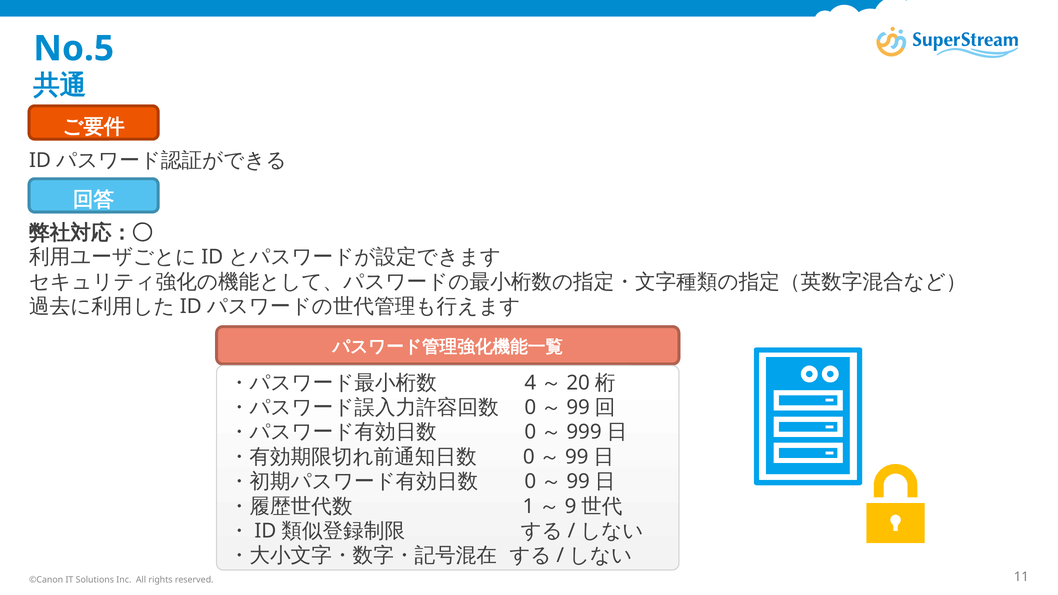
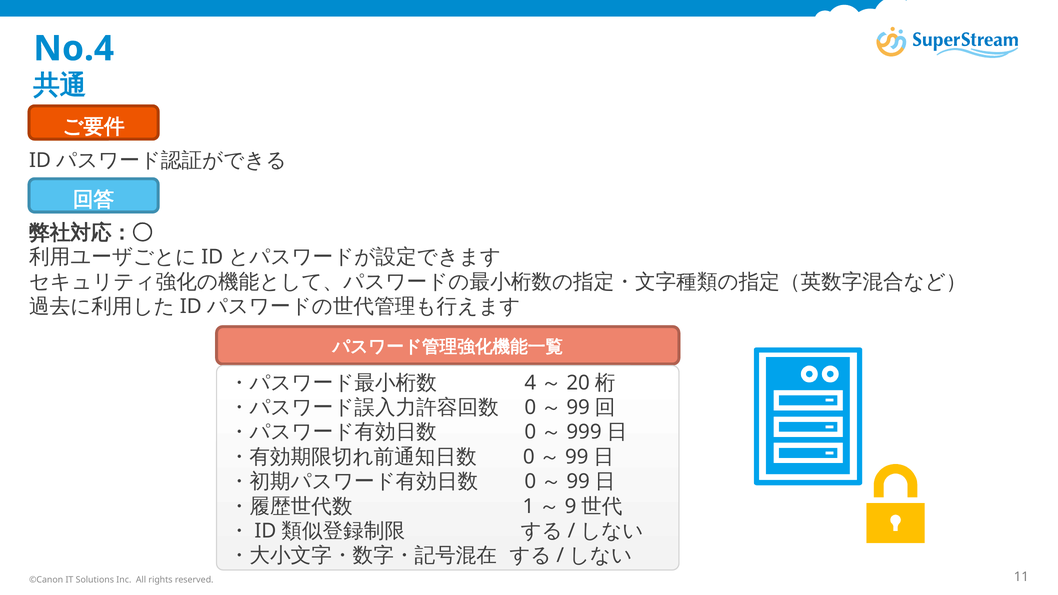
No.5: No.5 -> No.4
